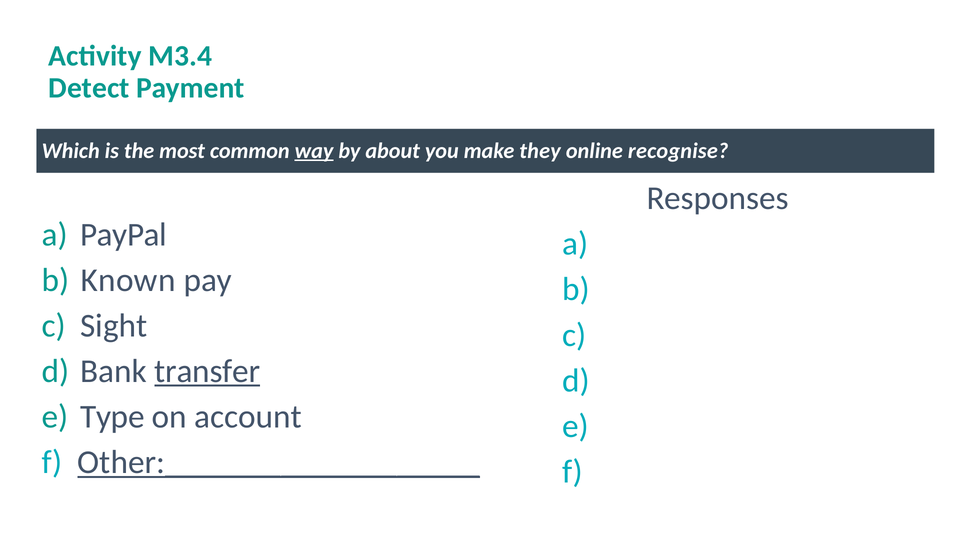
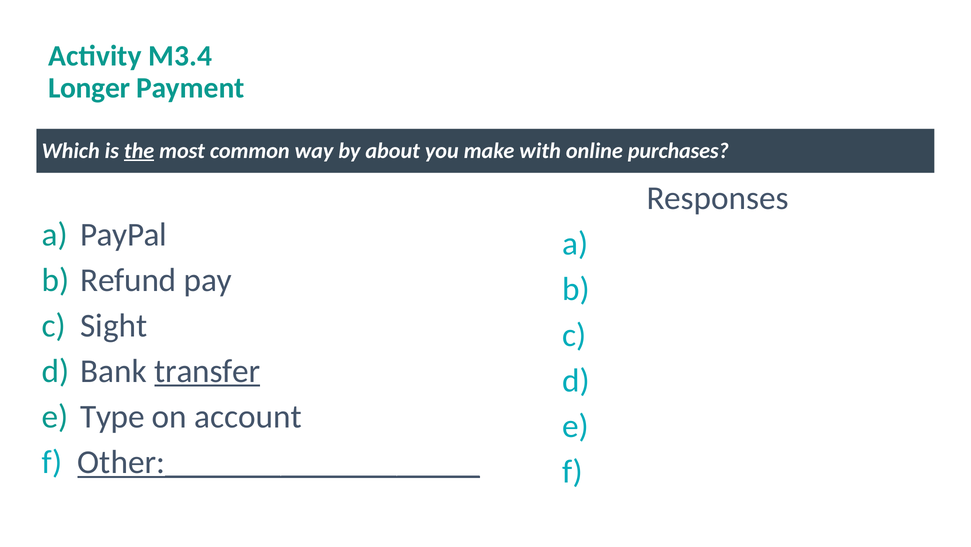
Detect: Detect -> Longer
the underline: none -> present
way underline: present -> none
they: they -> with
recognise: recognise -> purchases
Known: Known -> Refund
